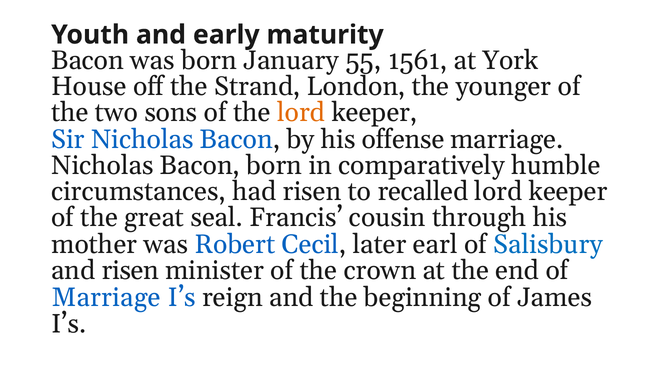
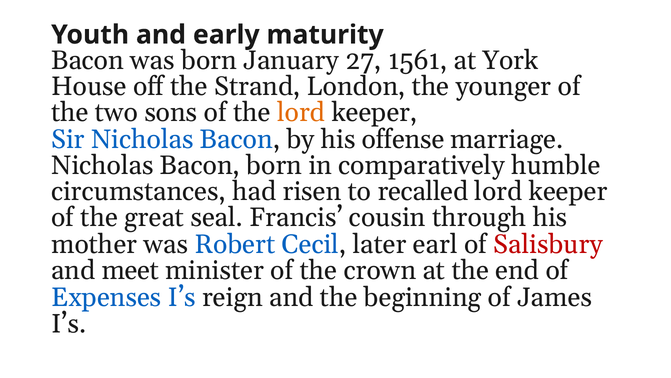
55: 55 -> 27
Salisbury colour: blue -> red
and risen: risen -> meet
Marriage at (106, 297): Marriage -> Expenses
